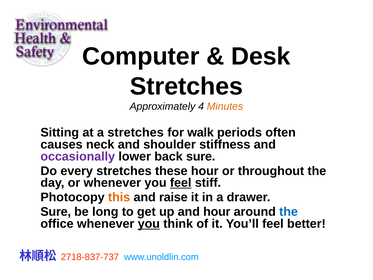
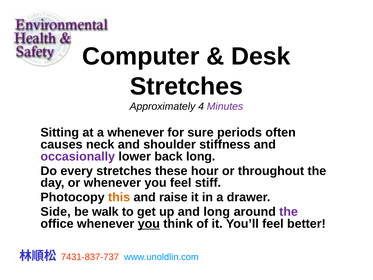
Minutes colour: orange -> purple
a stretches: stretches -> whenever
walk: walk -> sure
back sure: sure -> long
feel at (181, 183) underline: present -> none
Sure at (56, 212): Sure -> Side
long: long -> walk
and hour: hour -> long
the at (289, 212) colour: blue -> purple
2718-837-737: 2718-837-737 -> 7431-837-737
